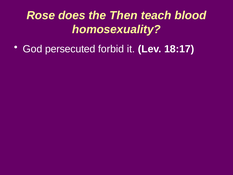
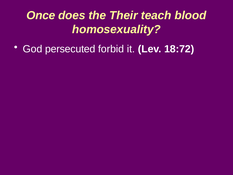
Rose: Rose -> Once
Then: Then -> Their
18:17: 18:17 -> 18:72
